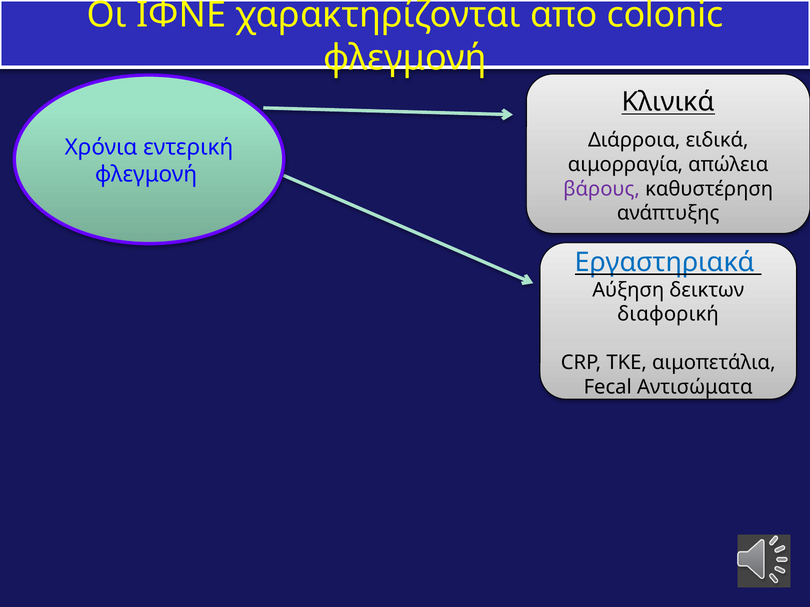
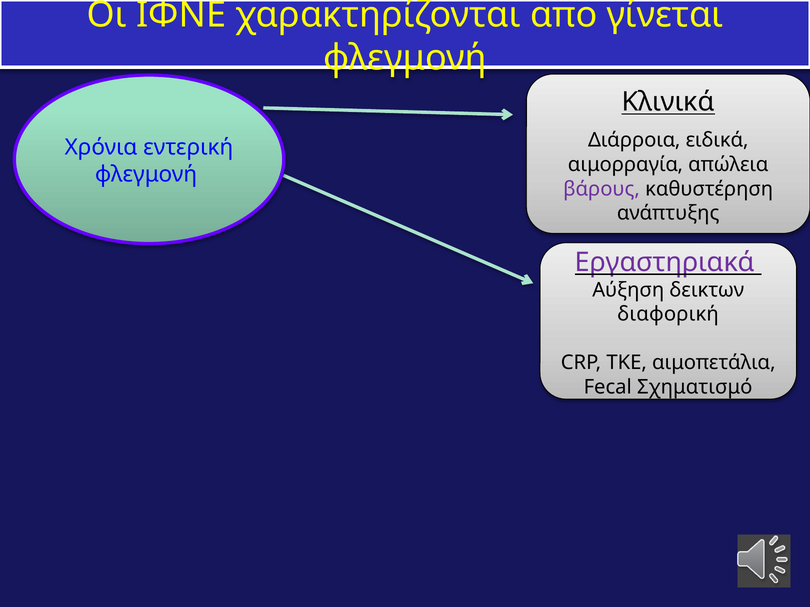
colonic: colonic -> γίνεται
Εργαστηριακά colour: blue -> purple
Αντισώματα: Αντισώματα -> Σχηματισμό
